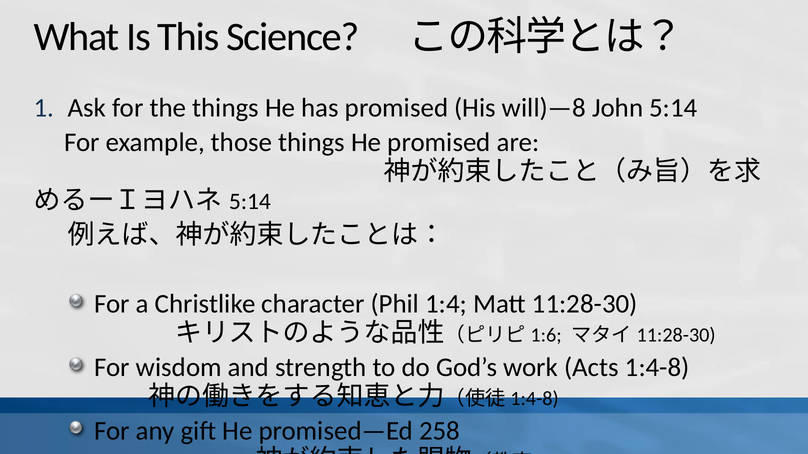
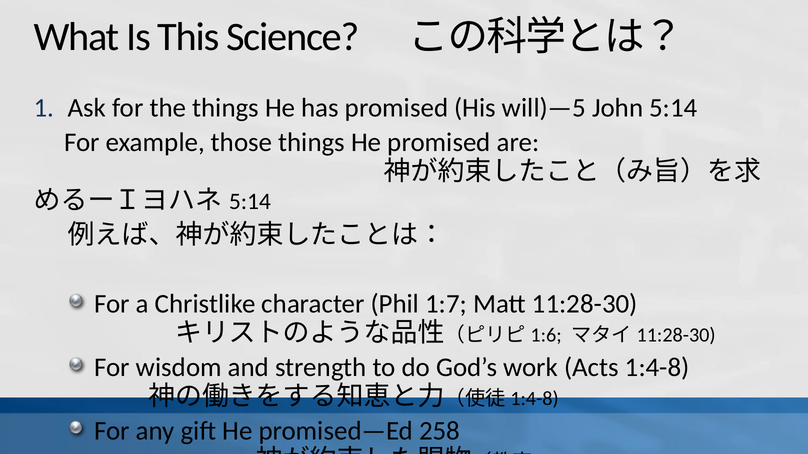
will)—8: will)—8 -> will)—5
1:4: 1:4 -> 1:7
